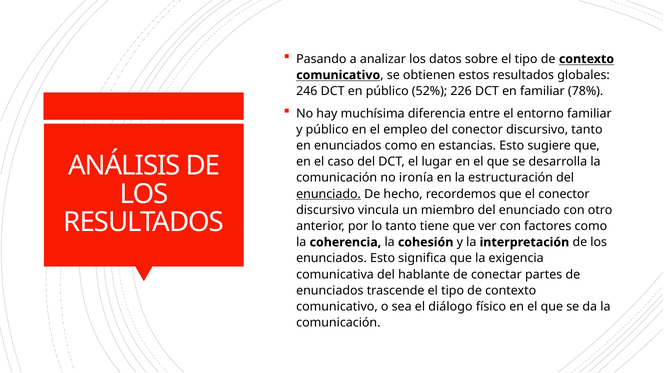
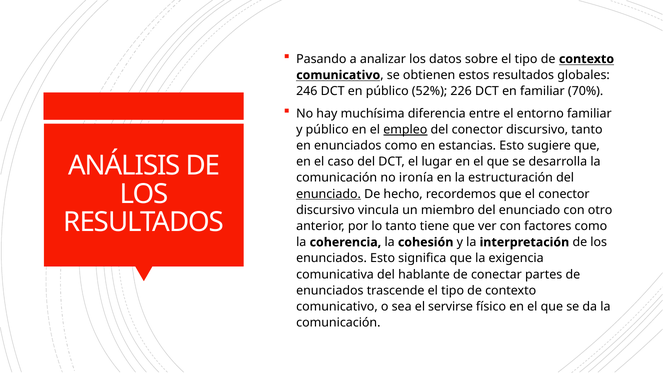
78%: 78% -> 70%
empleo underline: none -> present
diálogo: diálogo -> servirse
